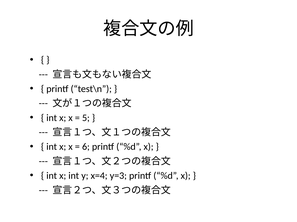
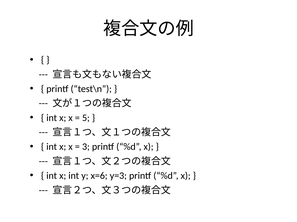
6: 6 -> 3
x=4: x=4 -> x=6
